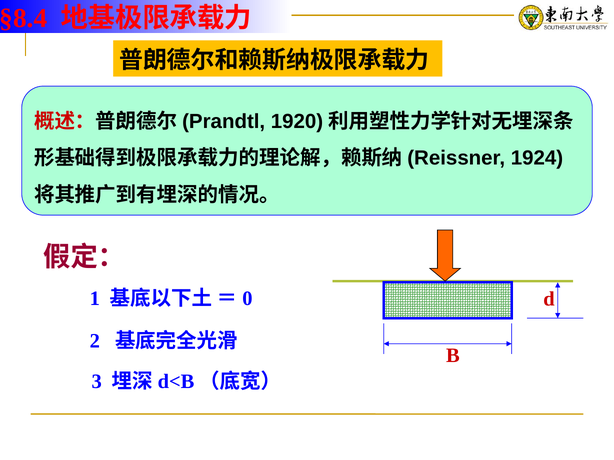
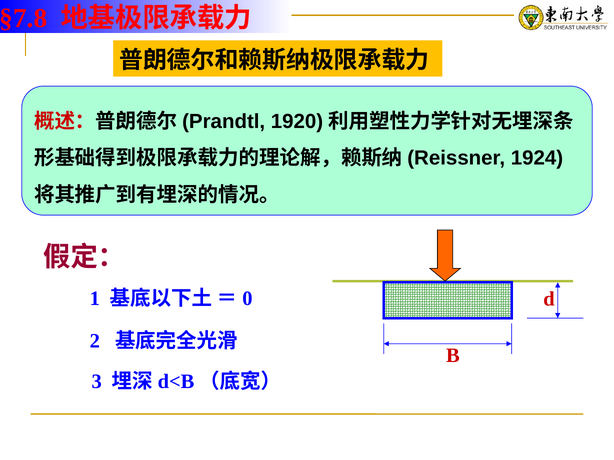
§8.4: §8.4 -> §7.8
